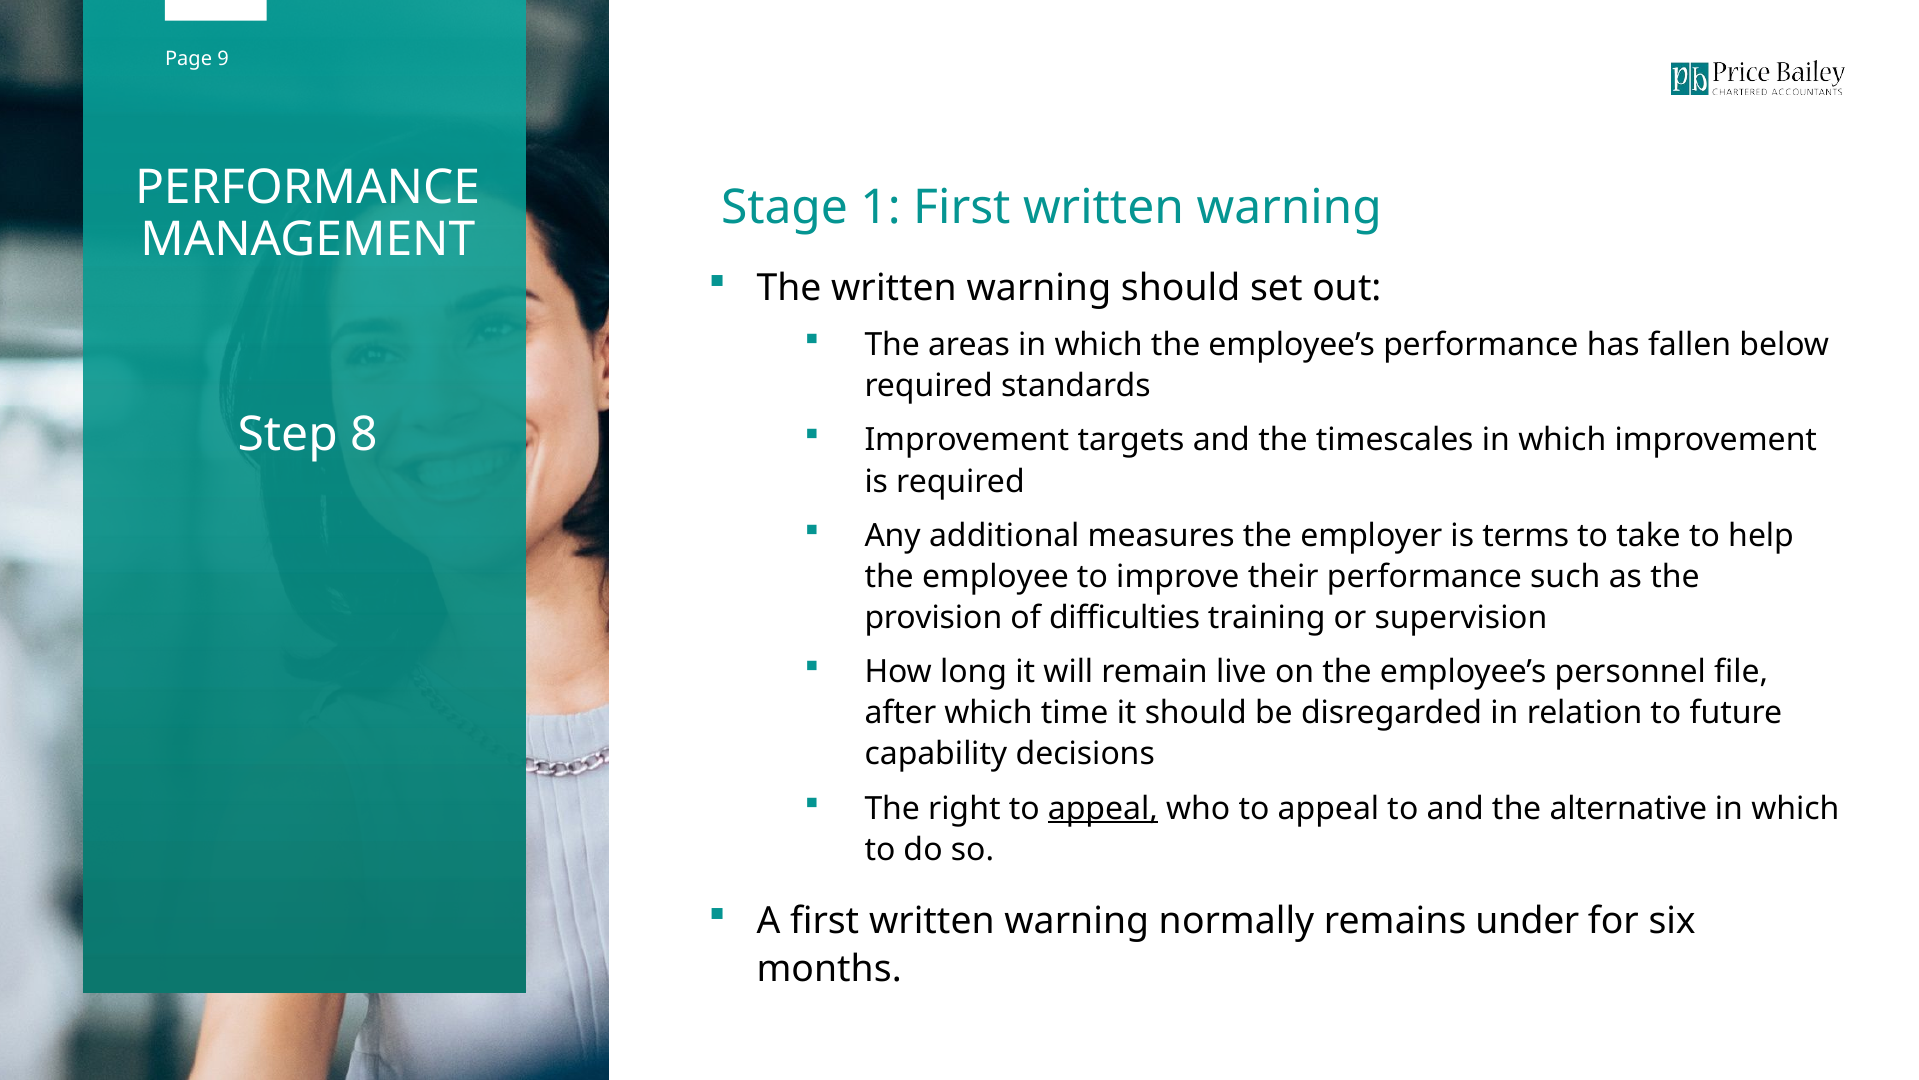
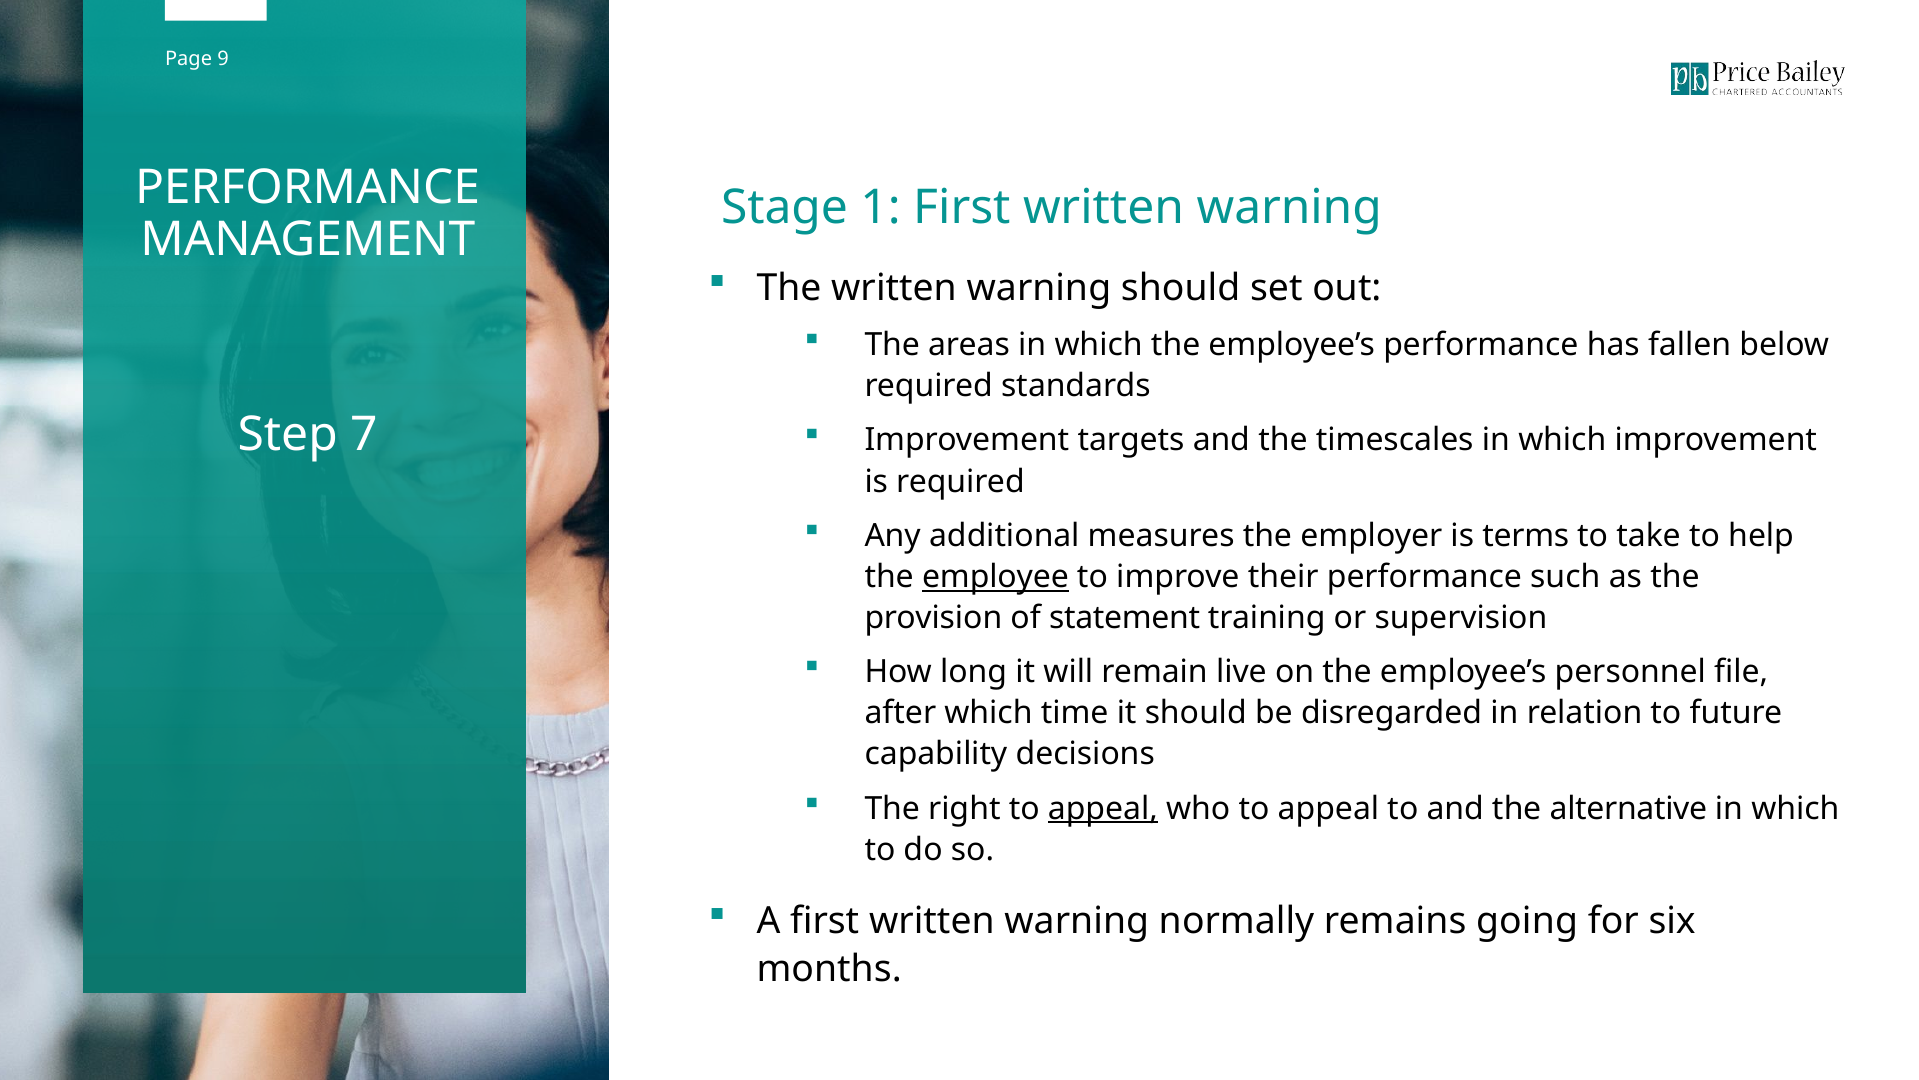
8: 8 -> 7
employee underline: none -> present
difficulties: difficulties -> statement
under: under -> going
